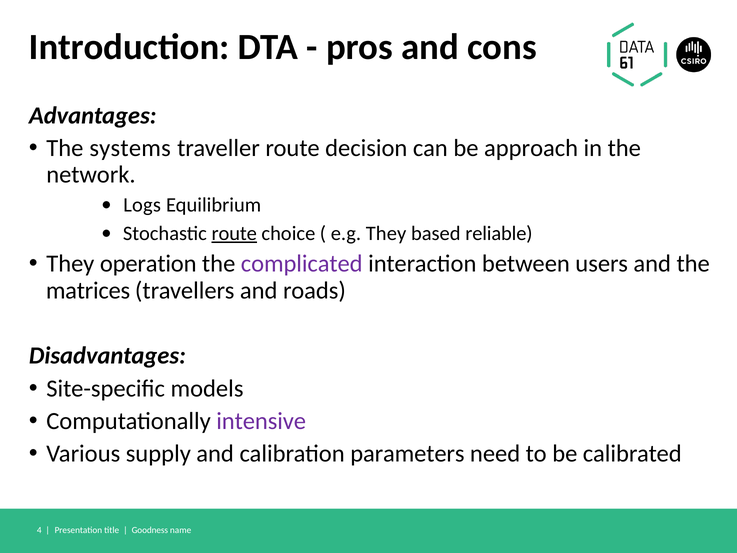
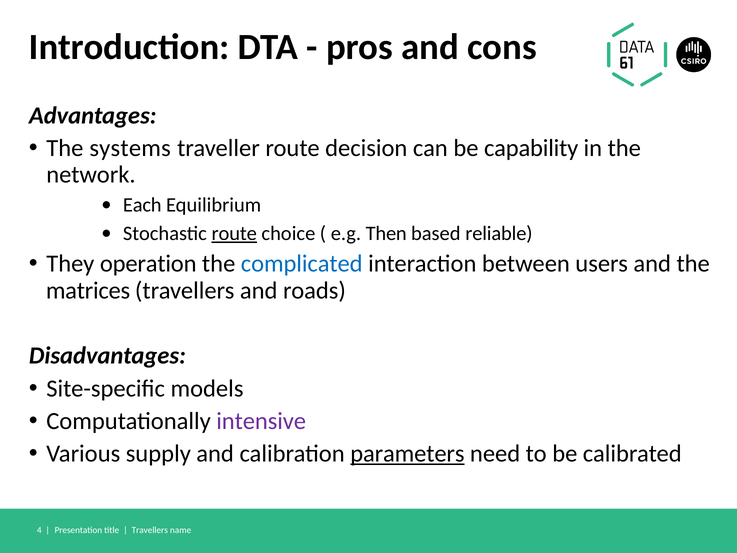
approach: approach -> capability
Logs: Logs -> Each
e.g They: They -> Then
complicated colour: purple -> blue
parameters underline: none -> present
Goodness at (150, 530): Goodness -> Travellers
